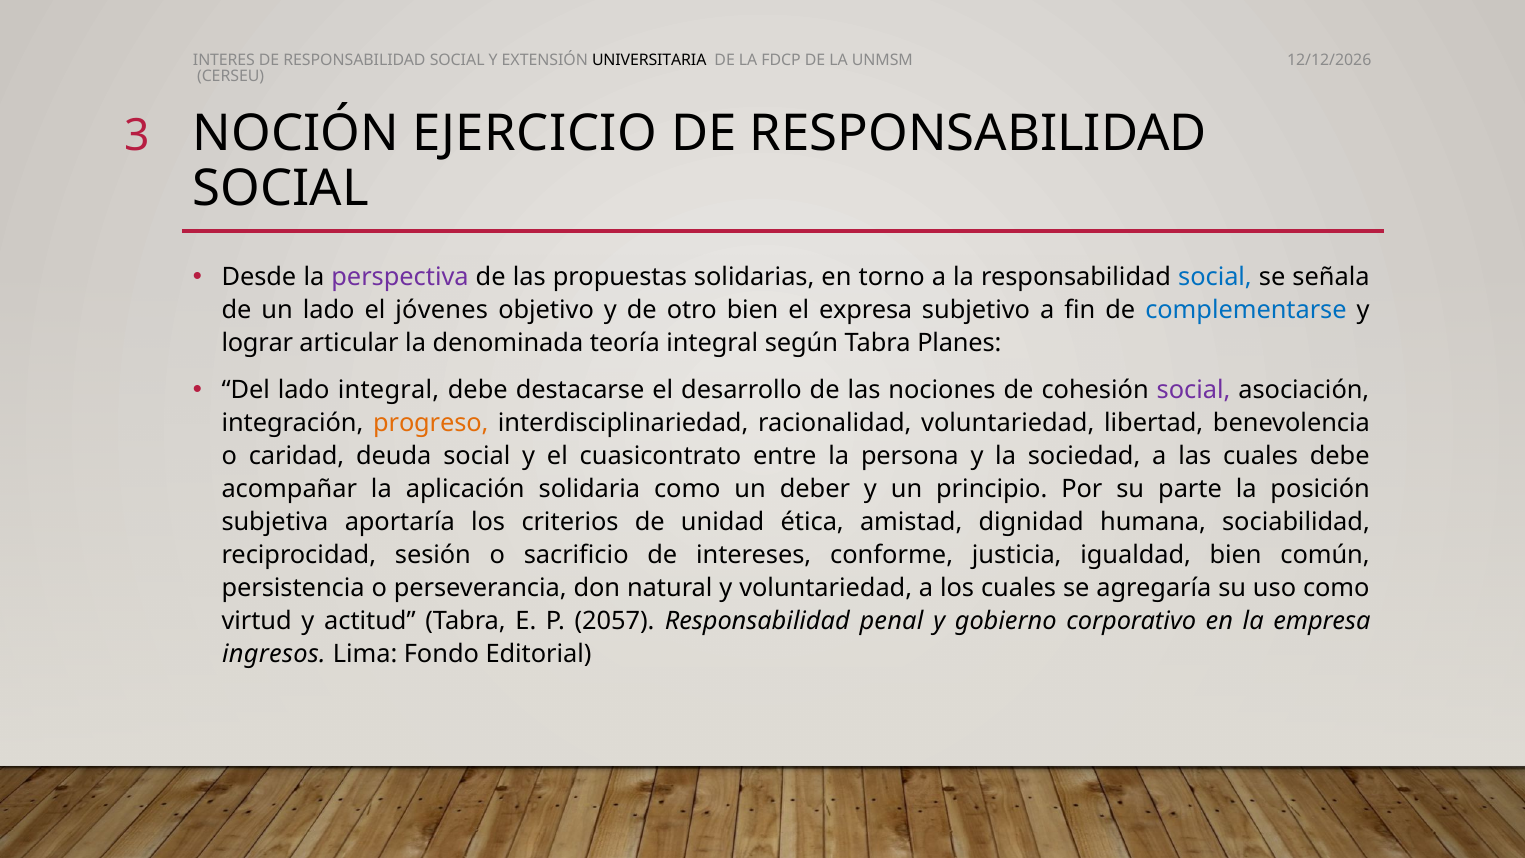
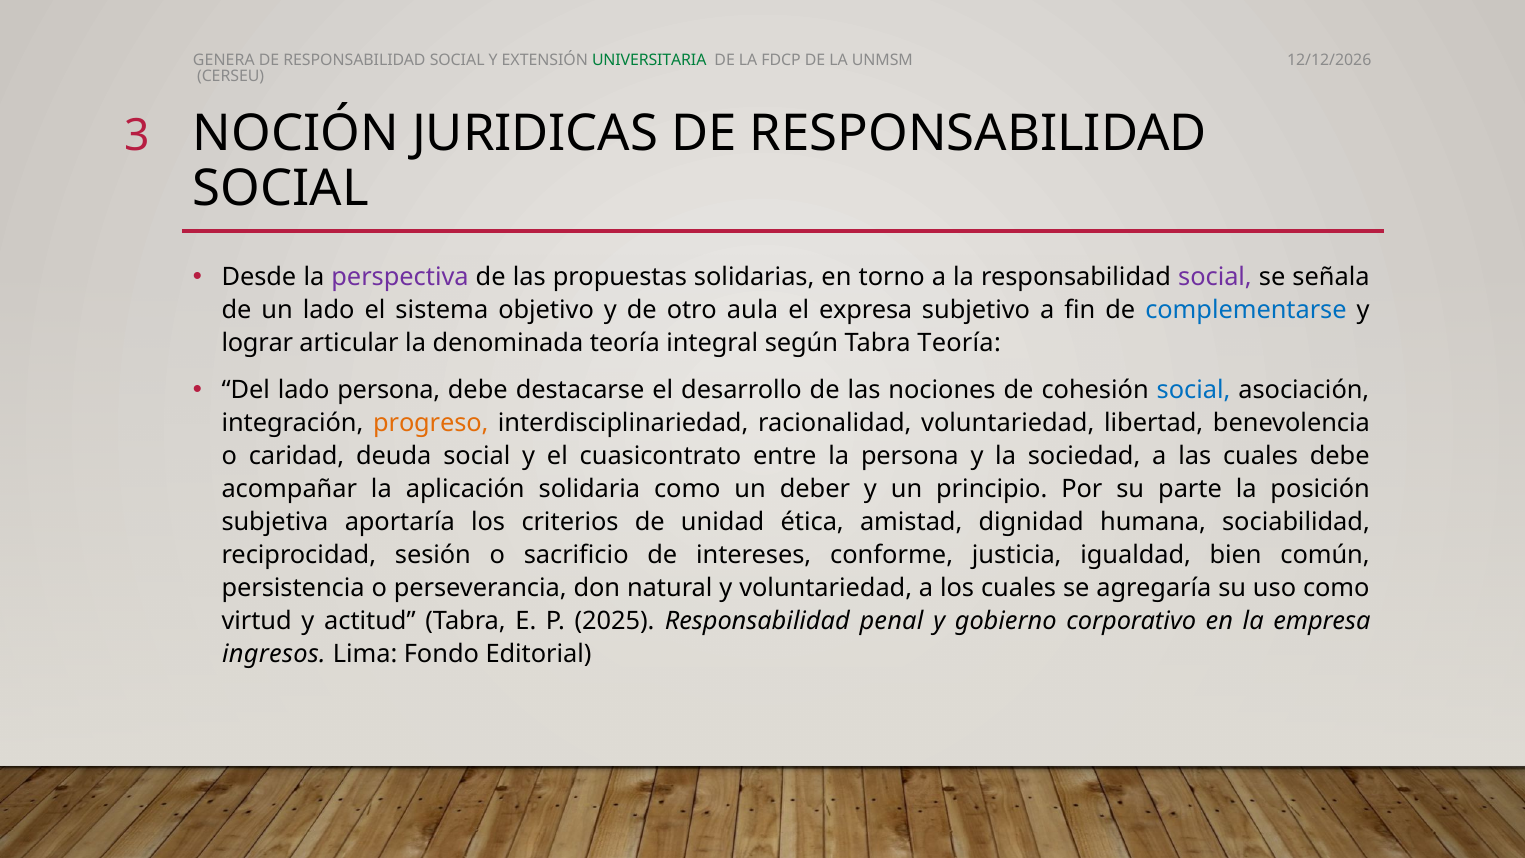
INTERES: INTERES -> GENERA
UNIVERSITARIA colour: black -> green
EJERCICIO: EJERCICIO -> JURIDICAS
social at (1215, 277) colour: blue -> purple
jóvenes: jóvenes -> sistema
otro bien: bien -> aula
Tabra Planes: Planes -> Teoría
lado integral: integral -> persona
social at (1194, 390) colour: purple -> blue
2057: 2057 -> 2025
